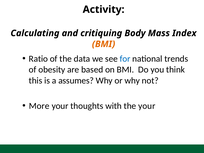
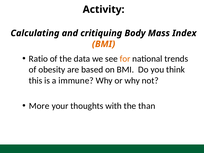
for colour: blue -> orange
assumes: assumes -> immune
the your: your -> than
